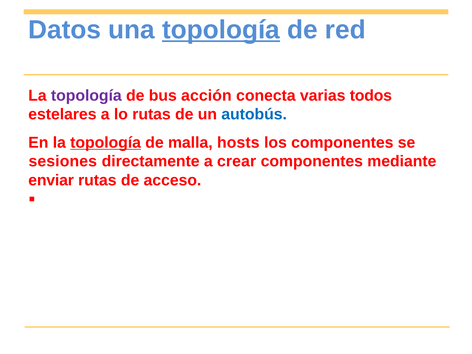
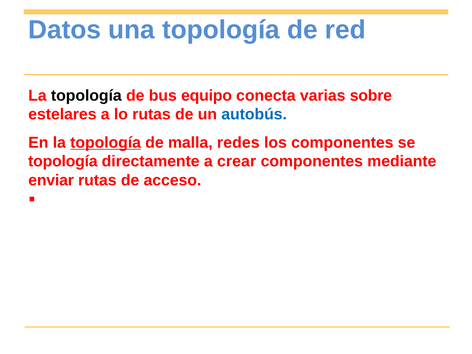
topología at (221, 30) underline: present -> none
topología at (86, 96) colour: purple -> black
acción: acción -> equipo
todos: todos -> sobre
hosts: hosts -> redes
sesiones at (63, 161): sesiones -> topología
